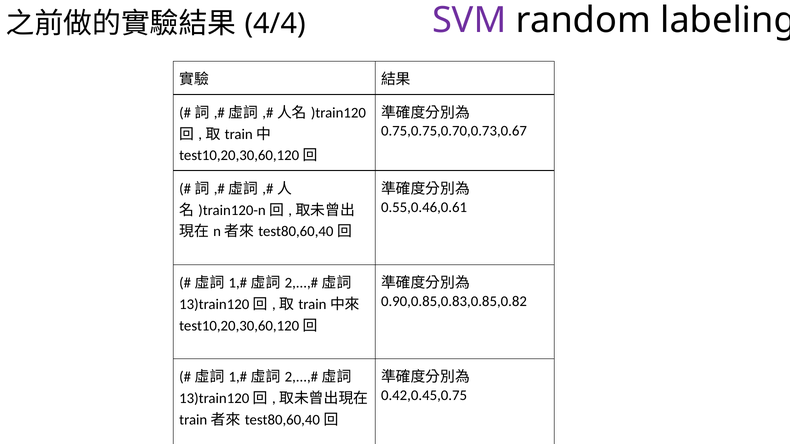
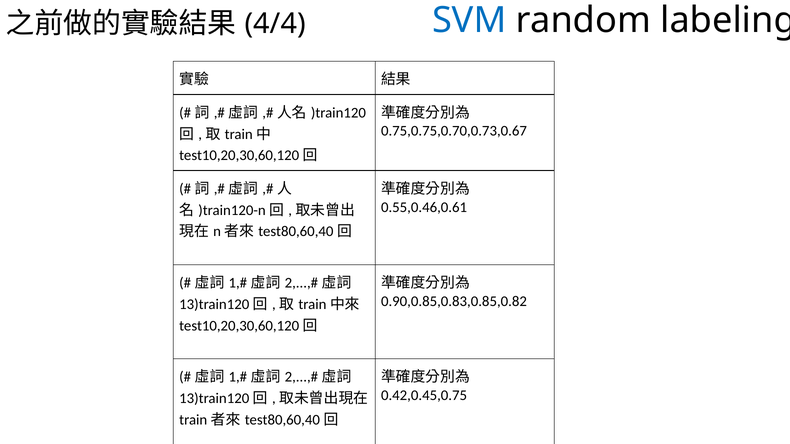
SVM colour: purple -> blue
